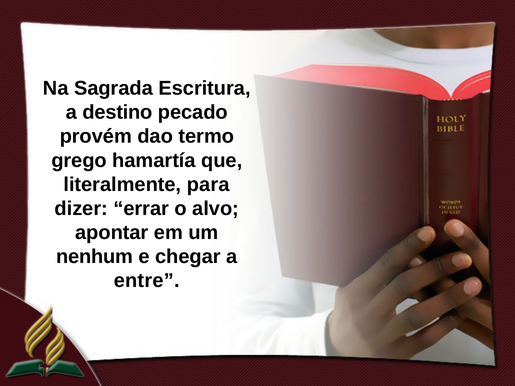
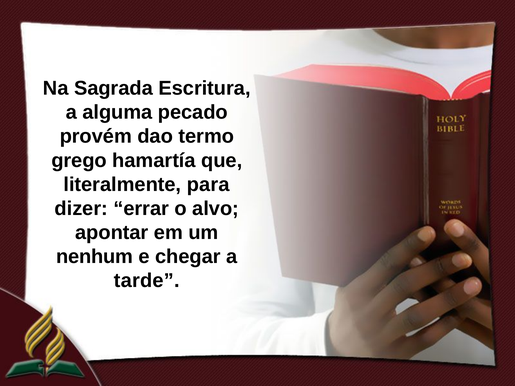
destino: destino -> alguma
entre: entre -> tarde
